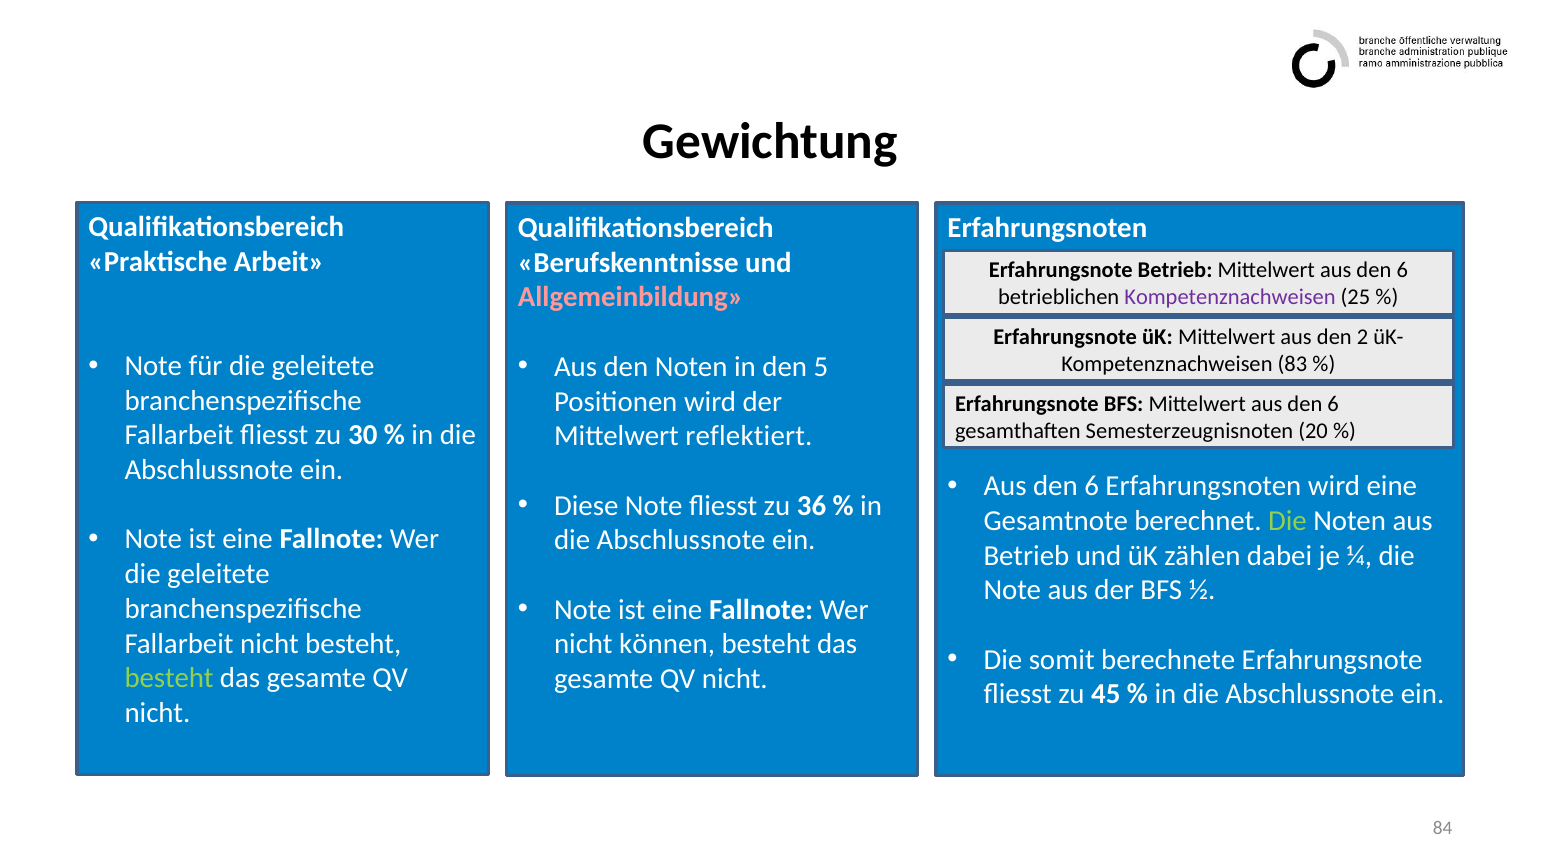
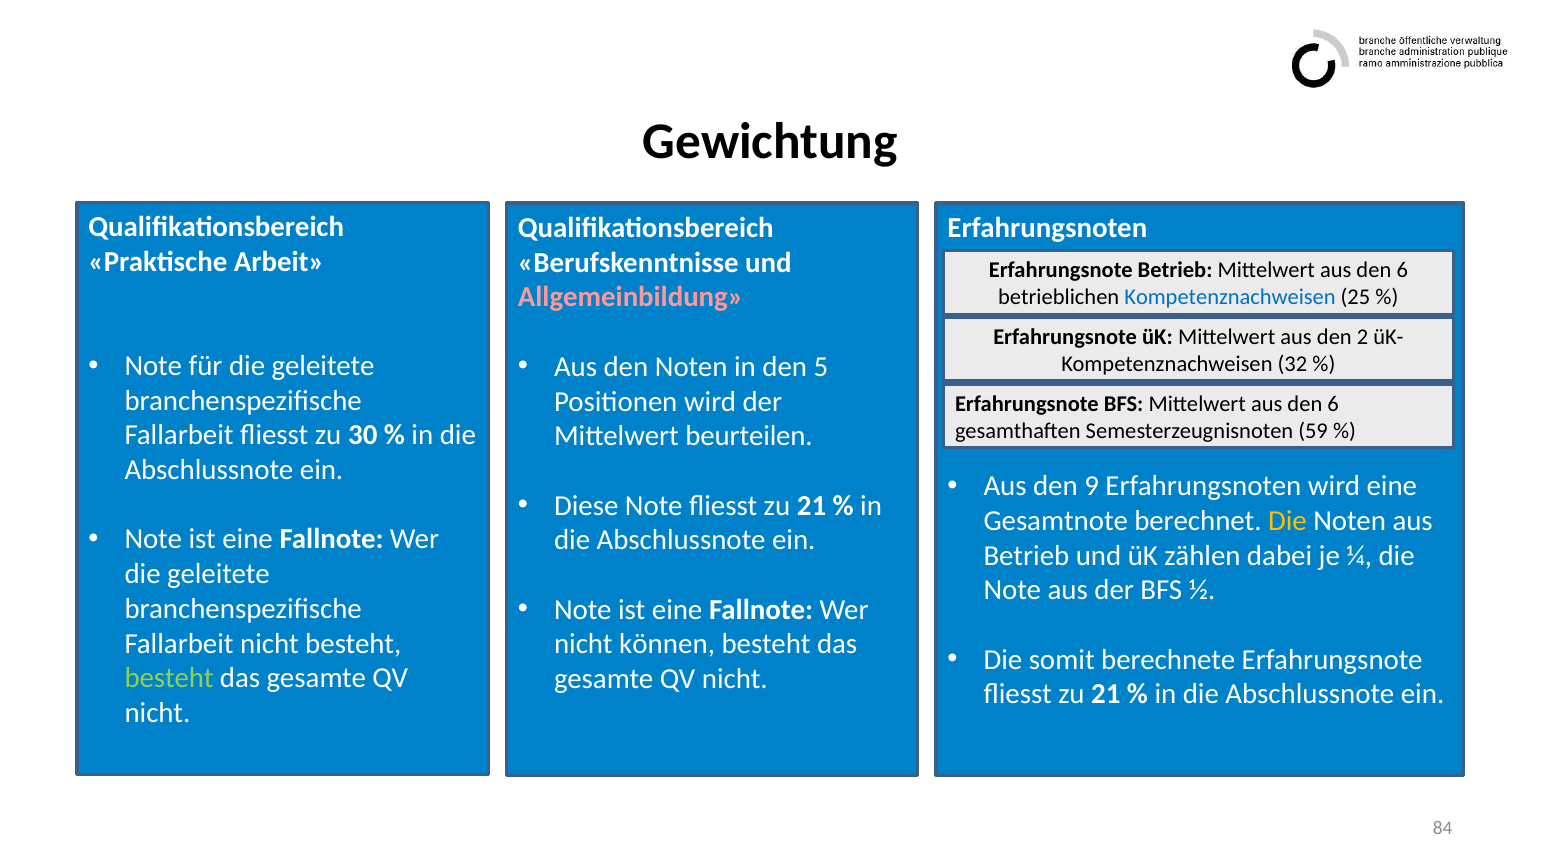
Kompetenznachweisen at (1230, 297) colour: purple -> blue
83: 83 -> 32
20: 20 -> 59
reflektiert: reflektiert -> beurteilen
6 at (1092, 486): 6 -> 9
Note fliesst zu 36: 36 -> 21
Die at (1287, 521) colour: light green -> yellow
45 at (1106, 694): 45 -> 21
